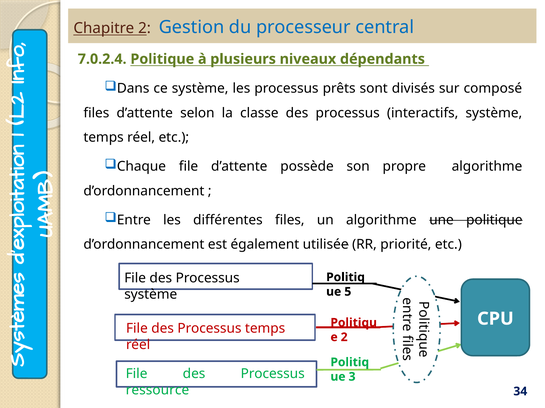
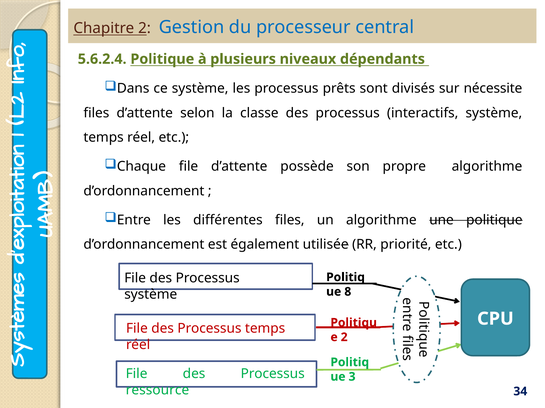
7.0.2.4: 7.0.2.4 -> 5.6.2.4
composé: composé -> nécessite
5: 5 -> 8
